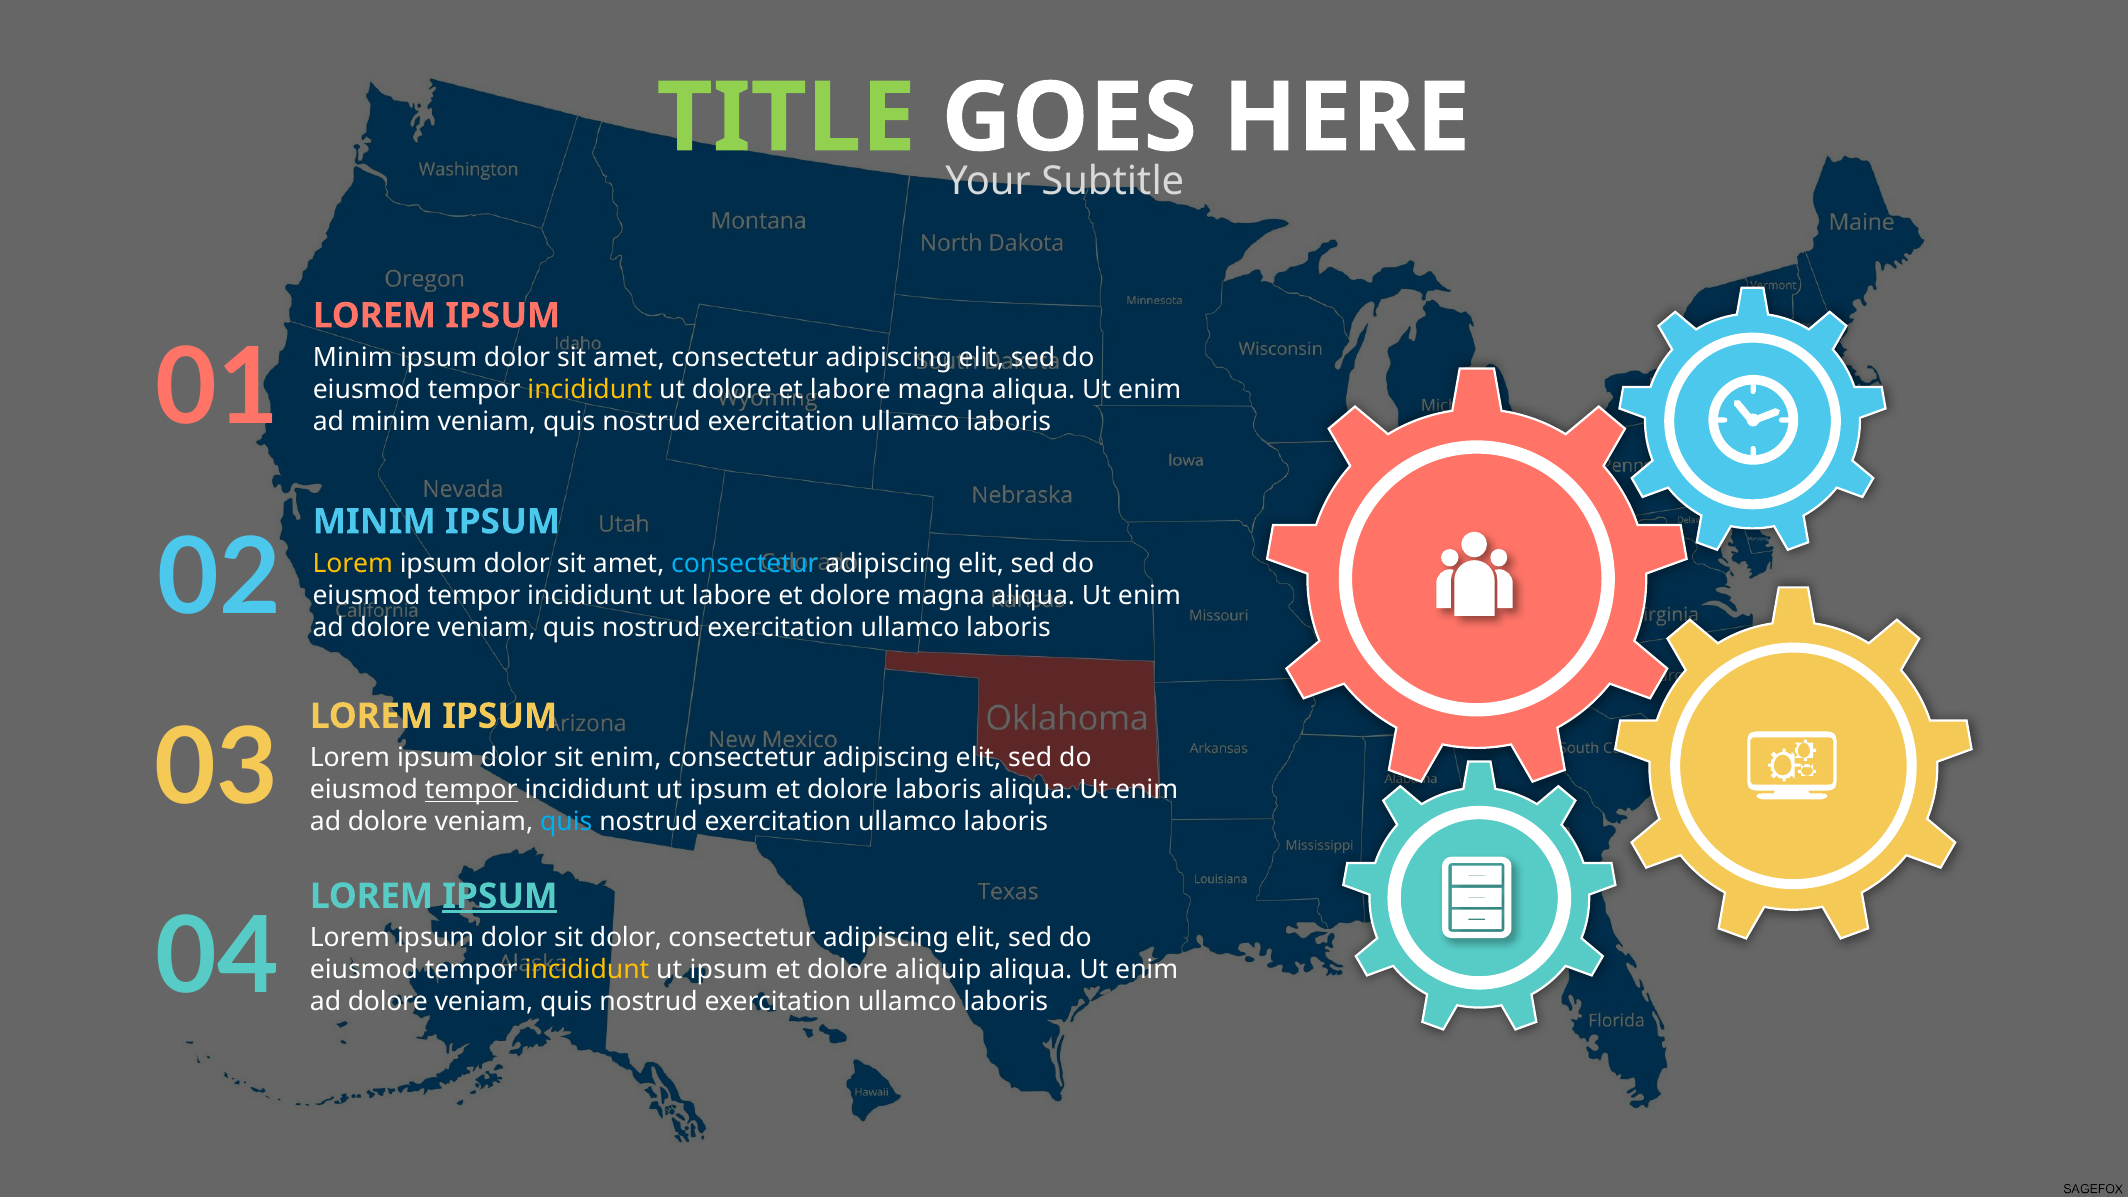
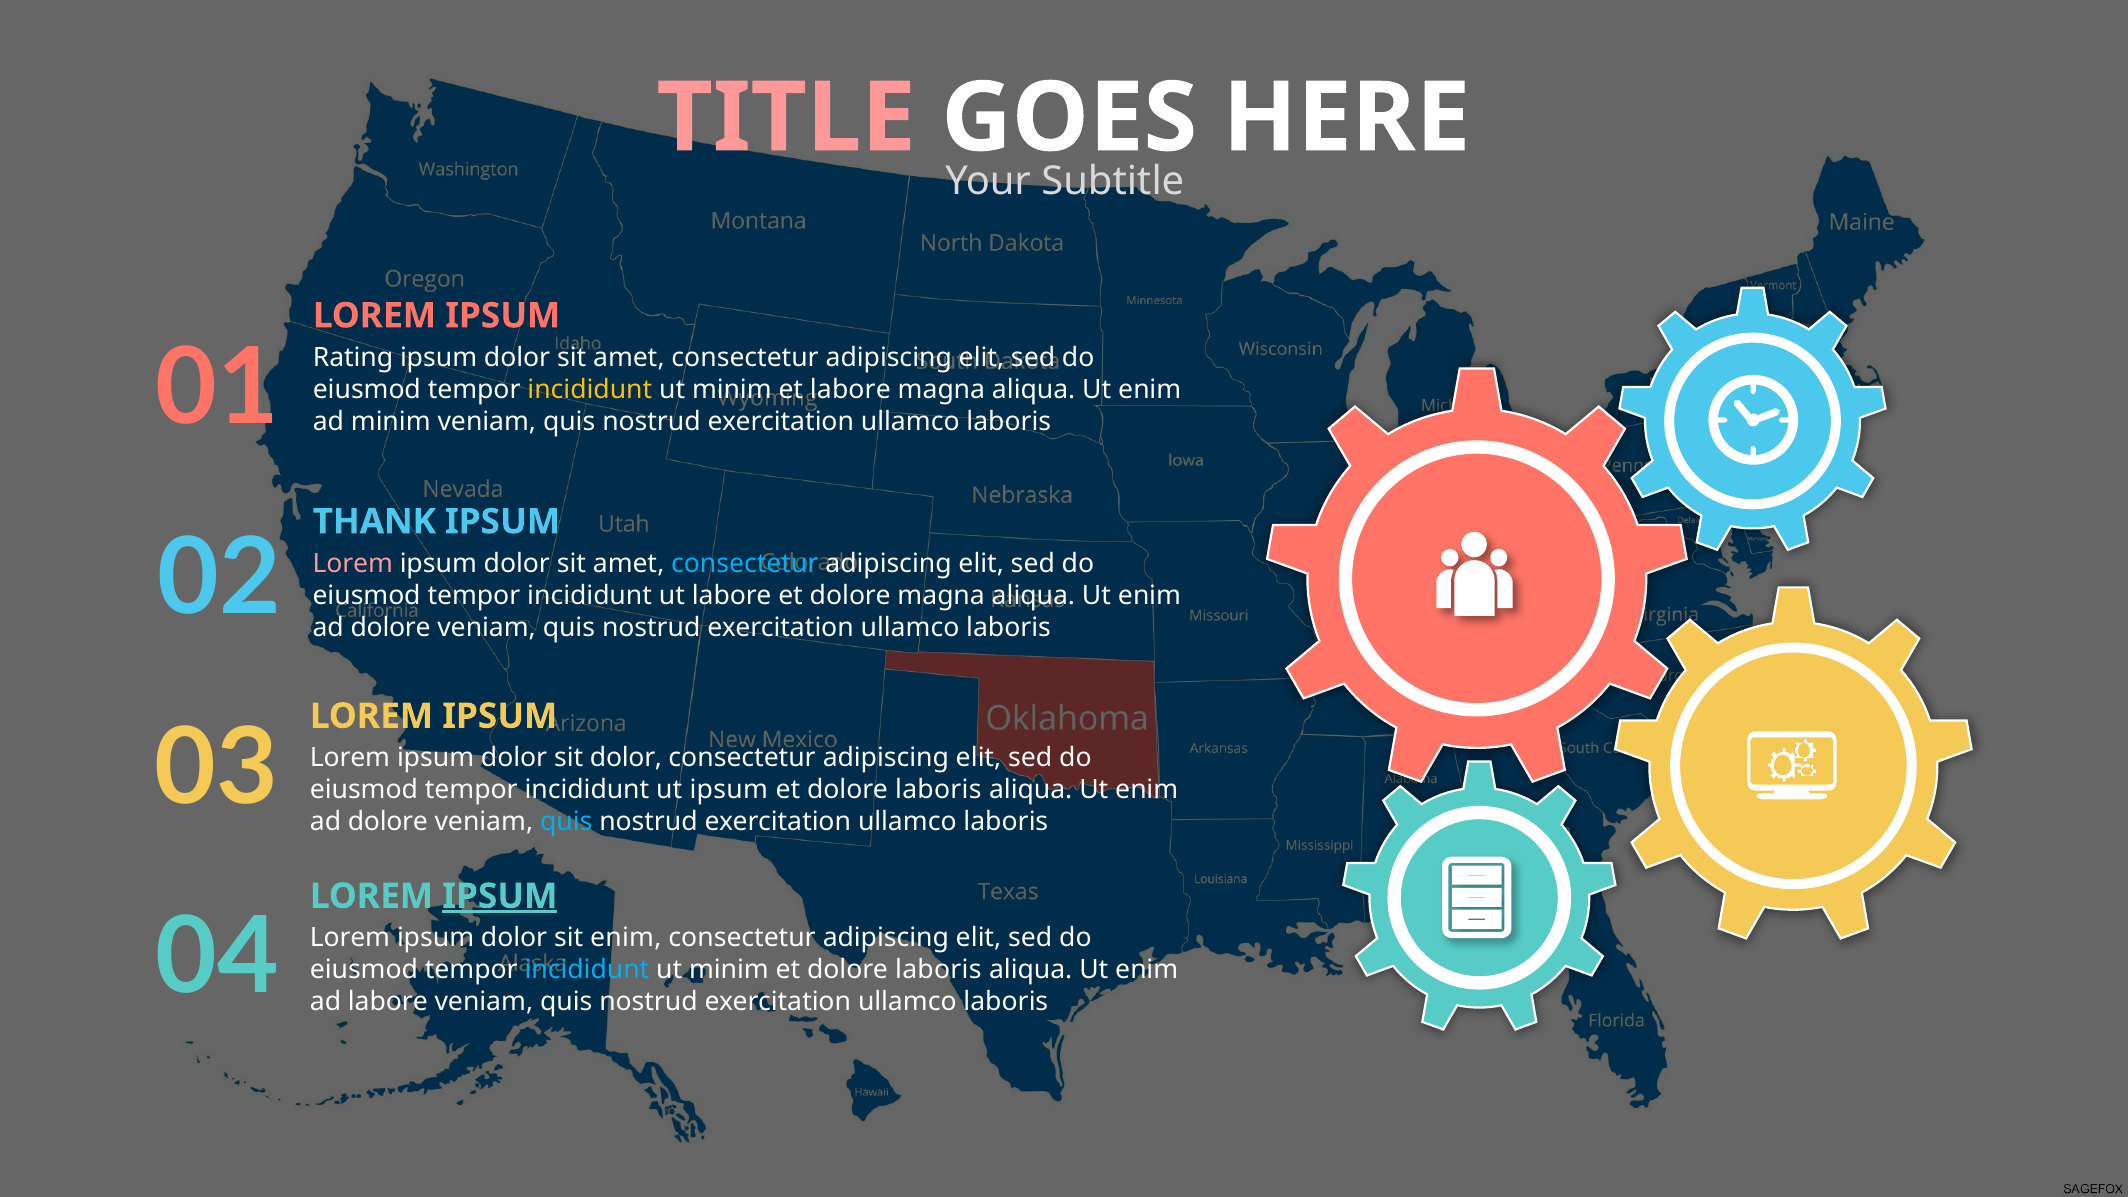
TITLE colour: light green -> pink
Minim at (353, 358): Minim -> Rating
dolore at (732, 390): dolore -> minim
MINIM at (374, 522): MINIM -> THANK
Lorem at (353, 564) colour: yellow -> pink
sit enim: enim -> dolor
tempor at (471, 790) underline: present -> none
sit dolor: dolor -> enim
incididunt at (587, 970) colour: yellow -> light blue
ipsum at (729, 970): ipsum -> minim
aliquip at (938, 970): aliquip -> laboris
dolore at (388, 1002): dolore -> labore
